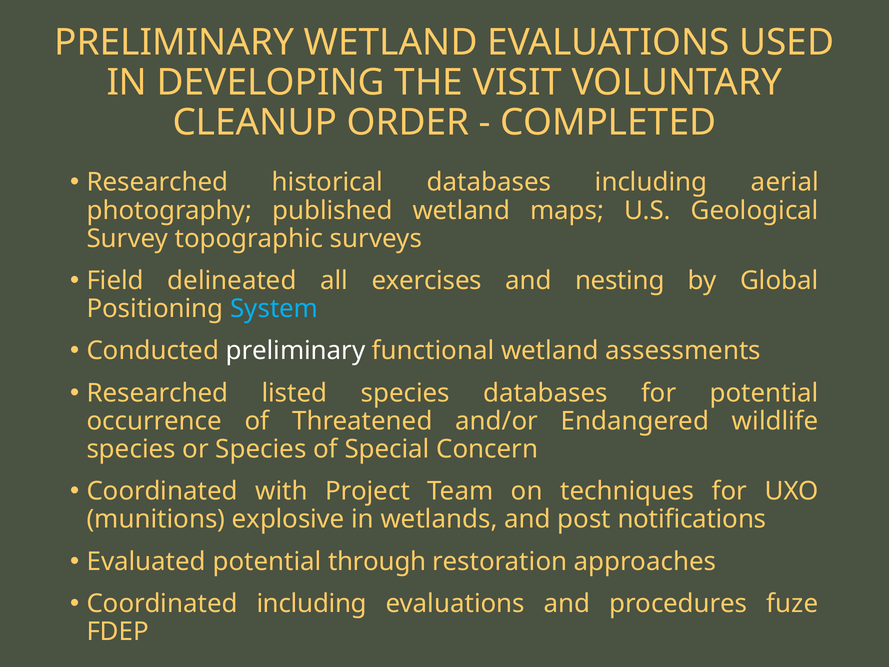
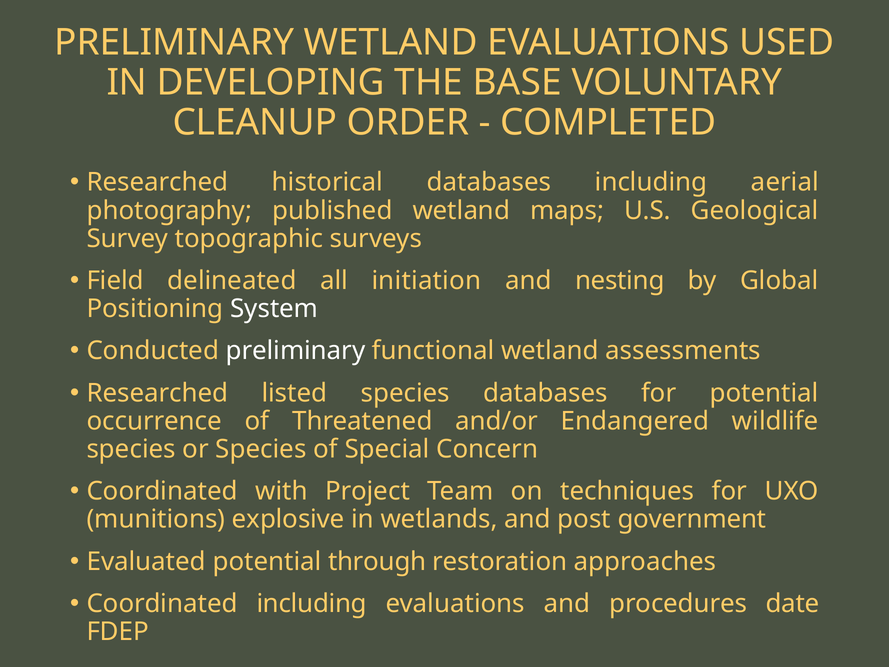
VISIT: VISIT -> BASE
exercises: exercises -> initiation
System colour: light blue -> white
notifications: notifications -> government
fuze: fuze -> date
